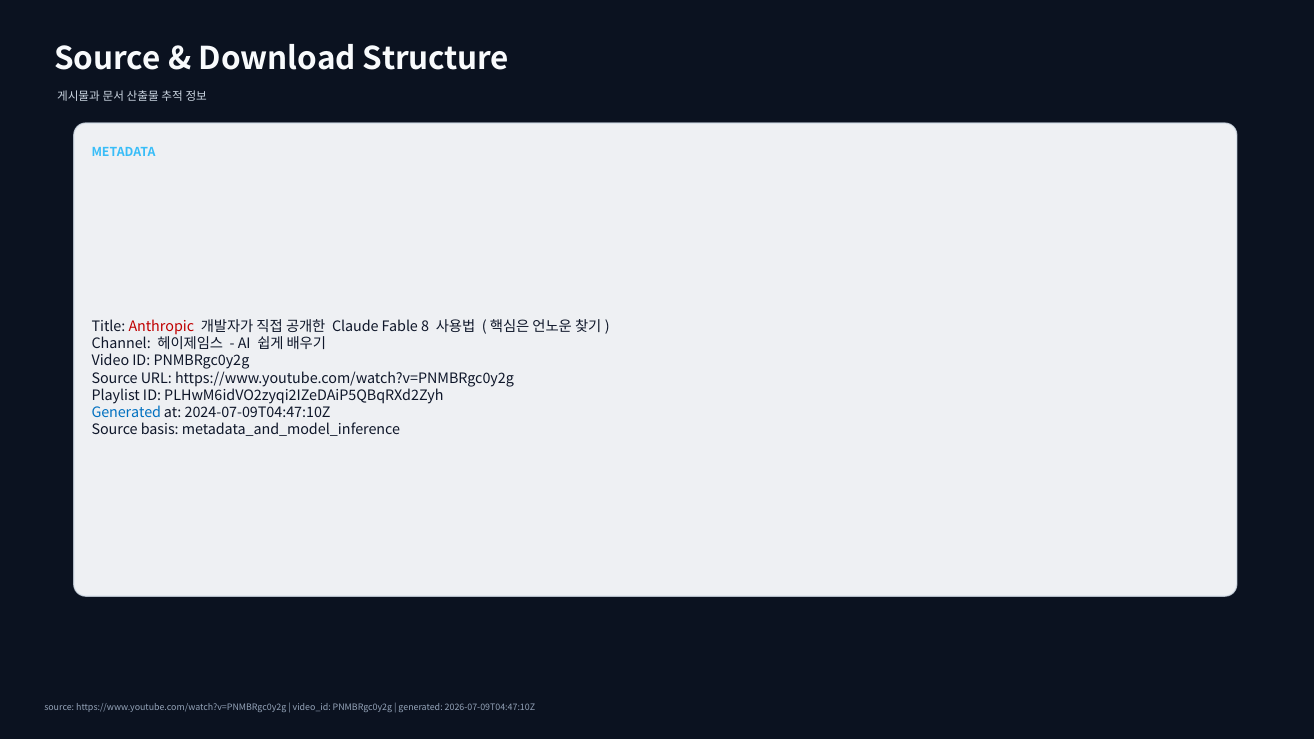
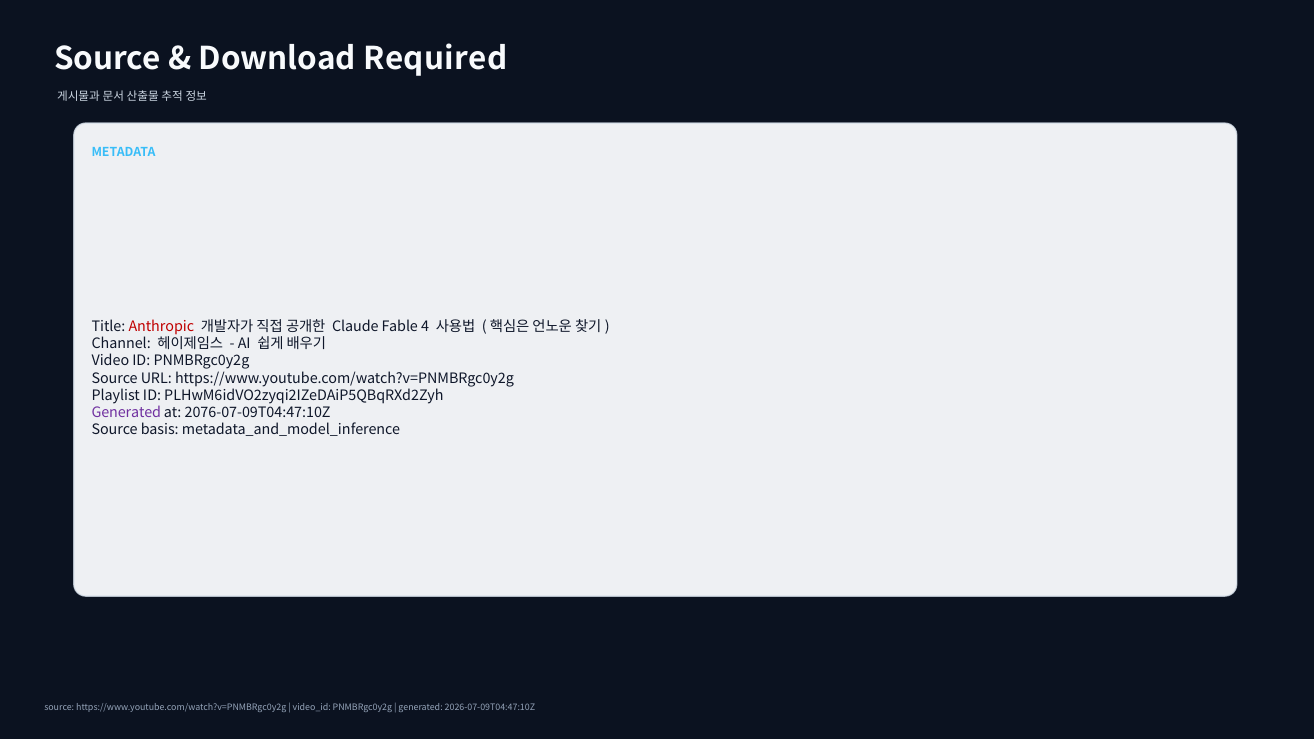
Structure: Structure -> Required
8: 8 -> 4
Generated at (126, 413) colour: blue -> purple
2024-07-09T04:47:10Z: 2024-07-09T04:47:10Z -> 2076-07-09T04:47:10Z
